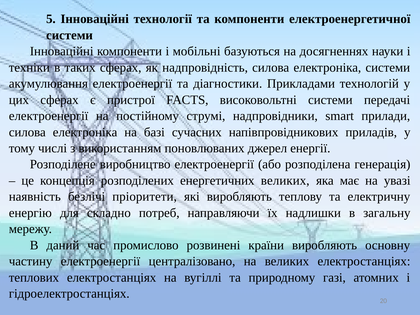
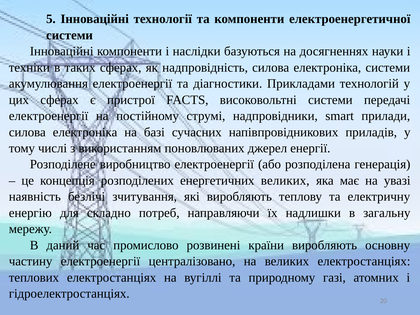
мобільні: мобільні -> наслідки
пріоритети: пріоритети -> зчитування
